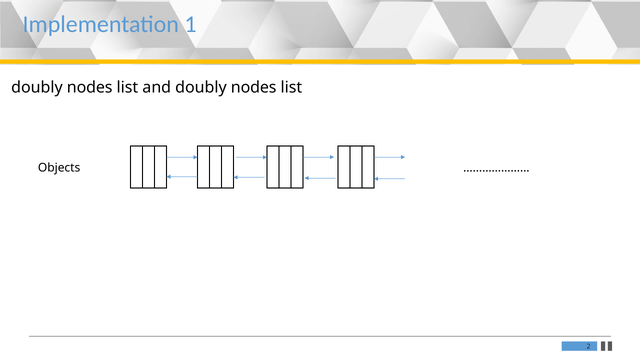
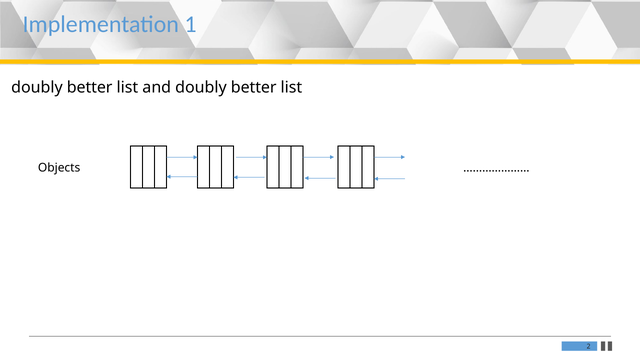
nodes at (90, 88): nodes -> better
and doubly nodes: nodes -> better
